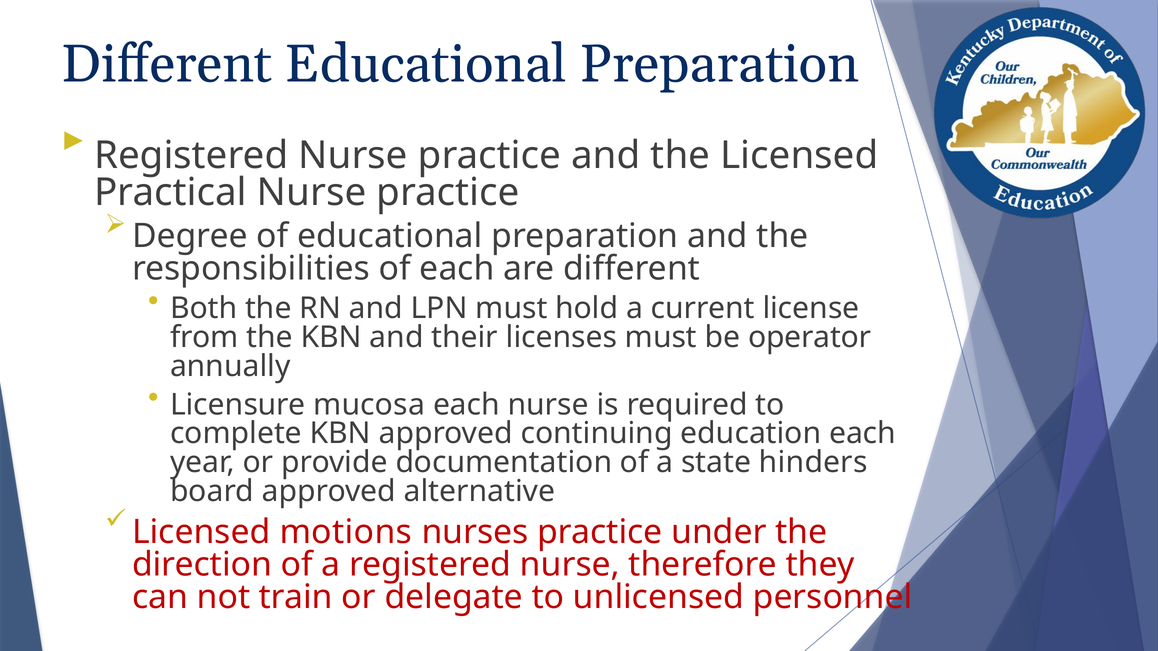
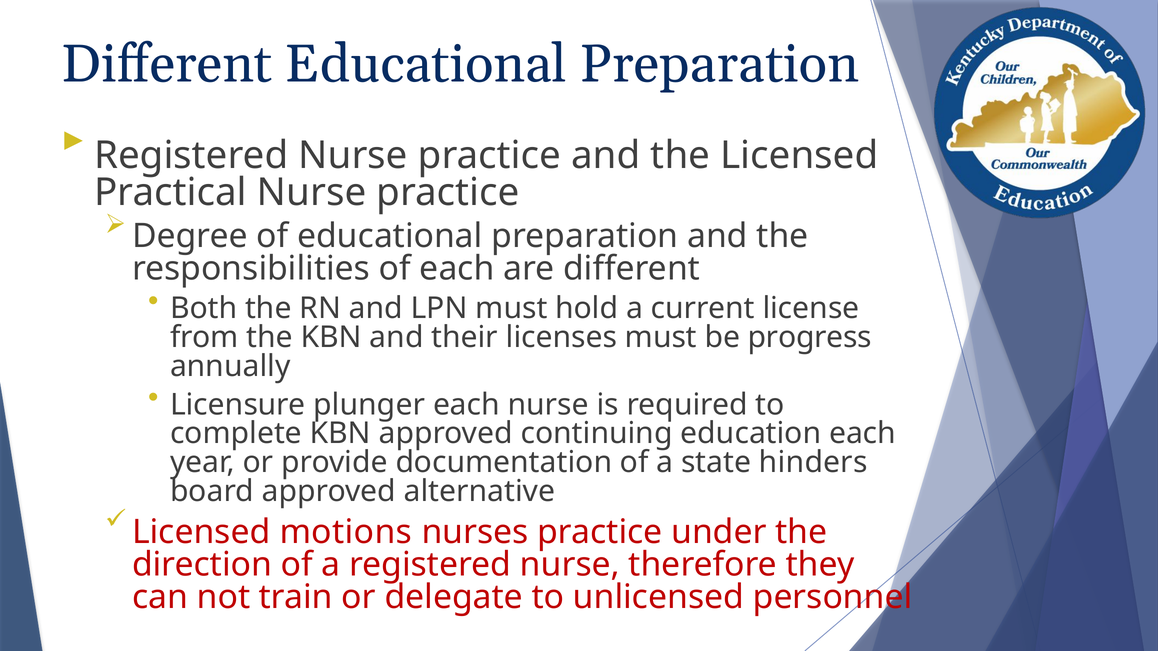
operator: operator -> progress
mucosa: mucosa -> plunger
